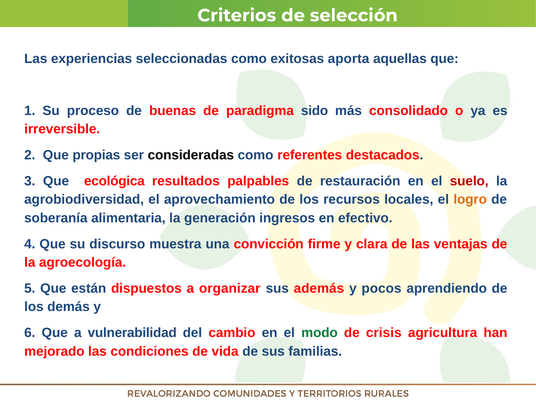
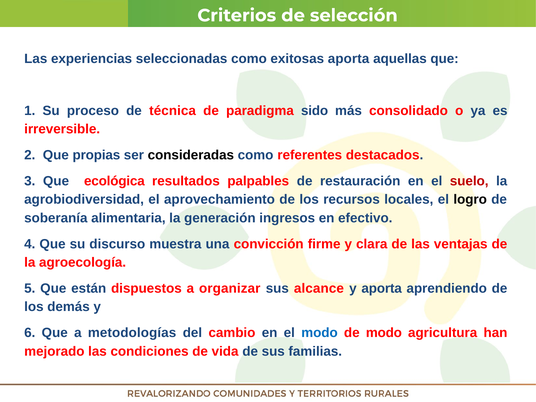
buenas: buenas -> técnica
logro colour: orange -> black
además: además -> alcance
y pocos: pocos -> aporta
vulnerabilidad: vulnerabilidad -> metodologías
modo at (320, 333) colour: green -> blue
de crisis: crisis -> modo
